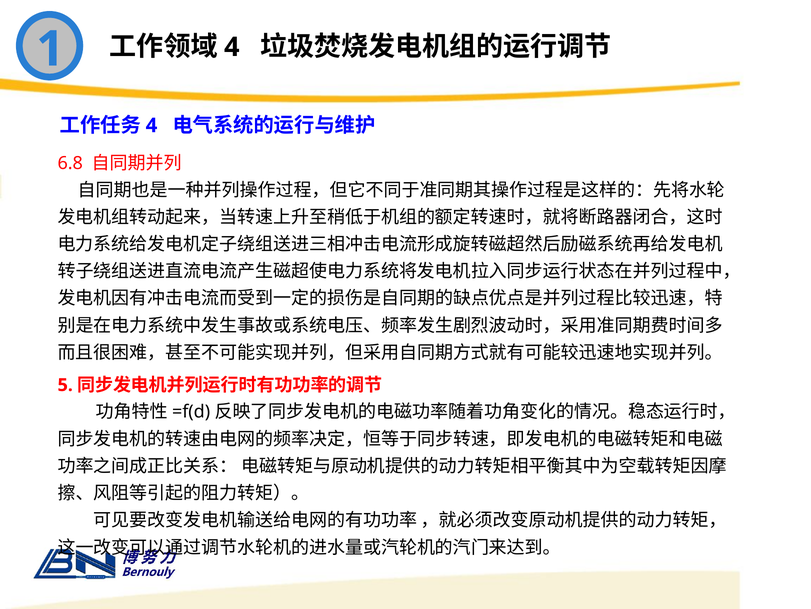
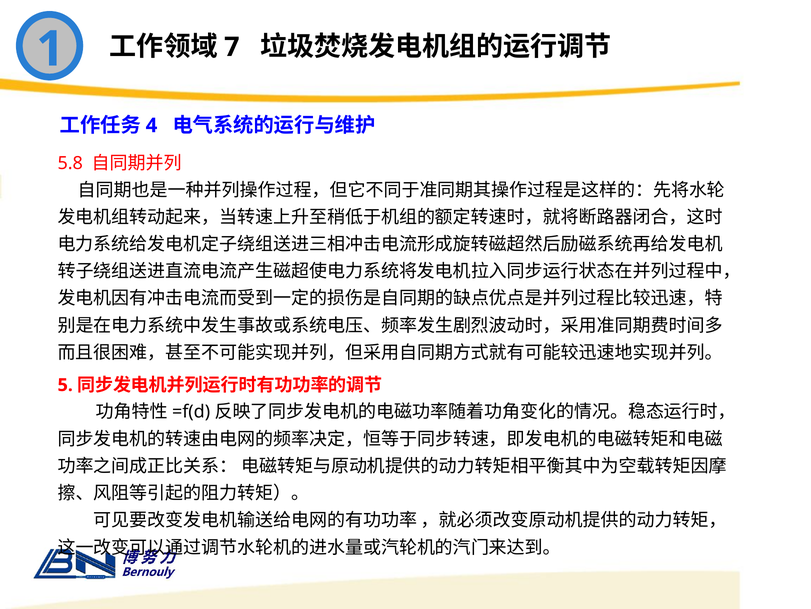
4 at (232, 47): 4 -> 7
6.8: 6.8 -> 5.8
